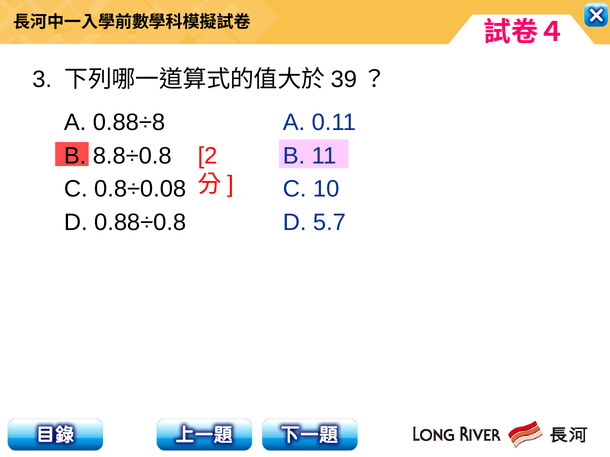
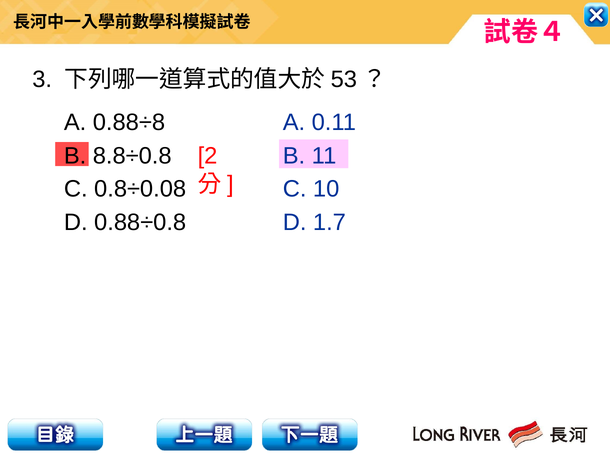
39: 39 -> 53
5.7: 5.7 -> 1.7
